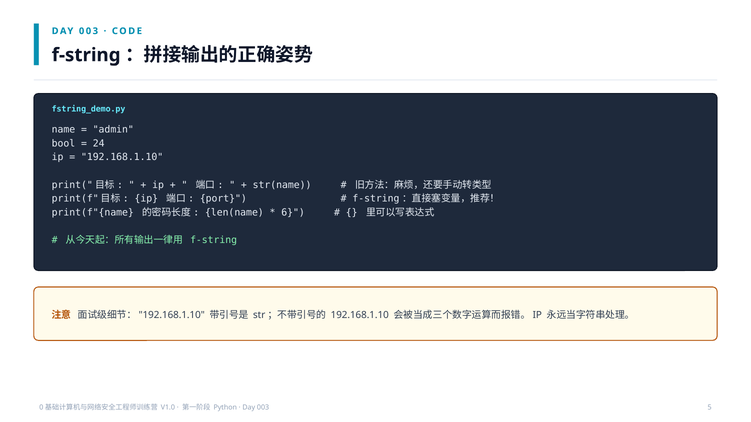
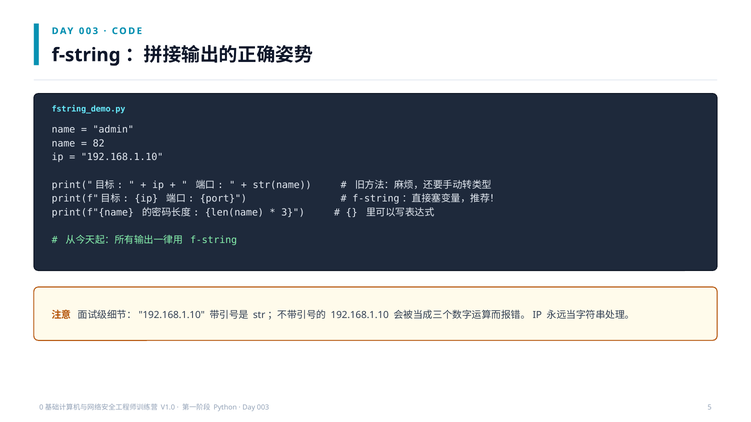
bool at (63, 144): bool -> name
24: 24 -> 82
6: 6 -> 3
